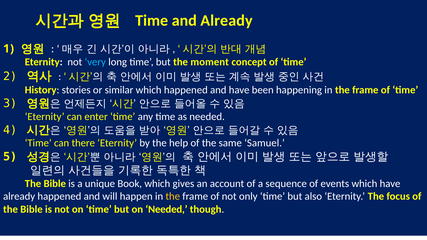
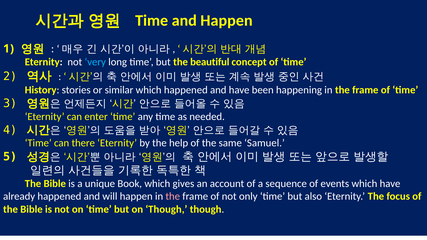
and Already: Already -> Happen
moment: moment -> beautiful
the at (173, 197) colour: yellow -> pink
on Needed: Needed -> Though
